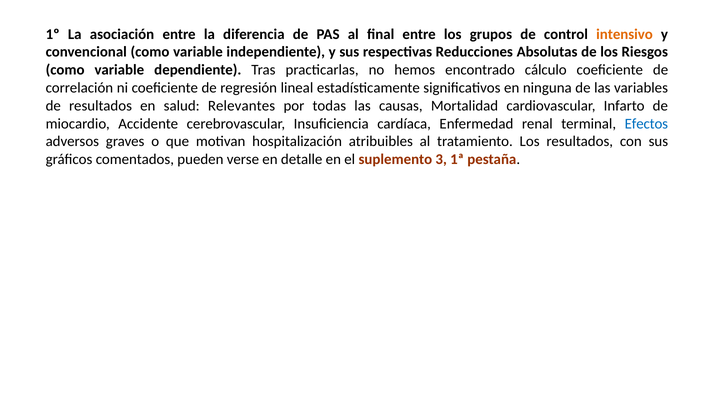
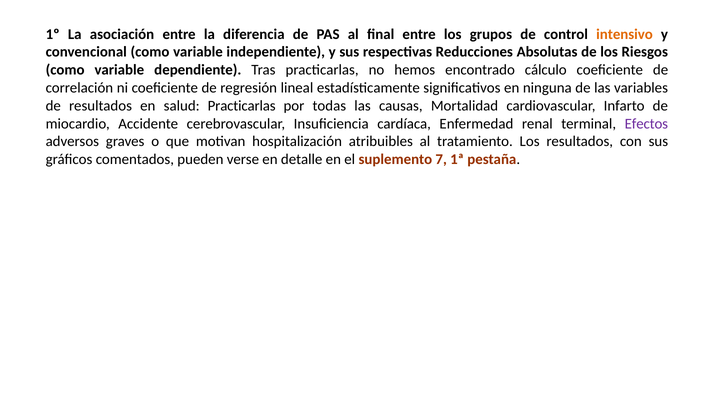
salud Relevantes: Relevantes -> Practicarlas
Efectos colour: blue -> purple
3: 3 -> 7
